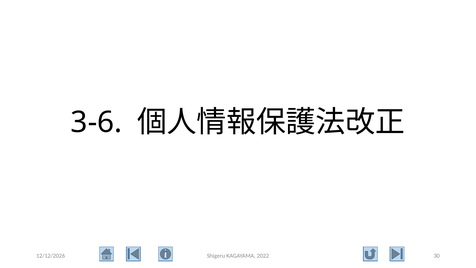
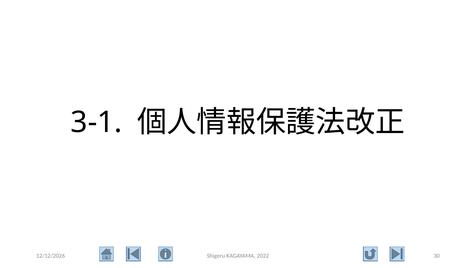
3-6: 3-6 -> 3-1
